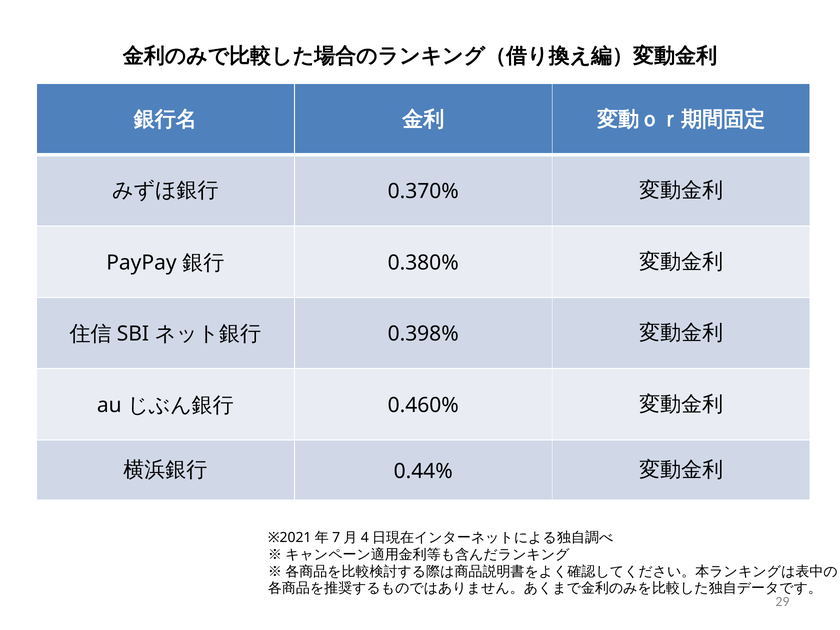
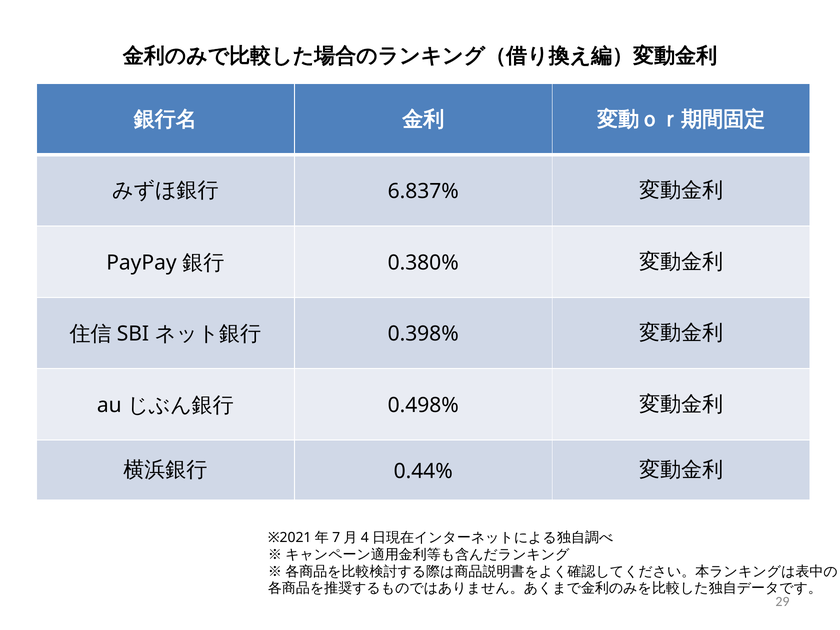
0.370%: 0.370% -> 6.837%
0.460%: 0.460% -> 0.498%
